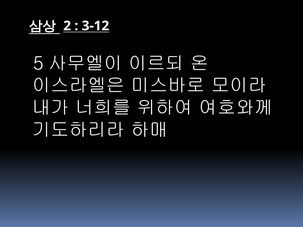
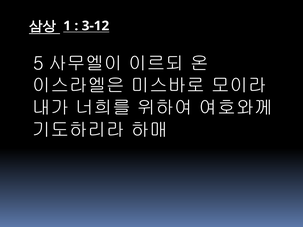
2: 2 -> 1
